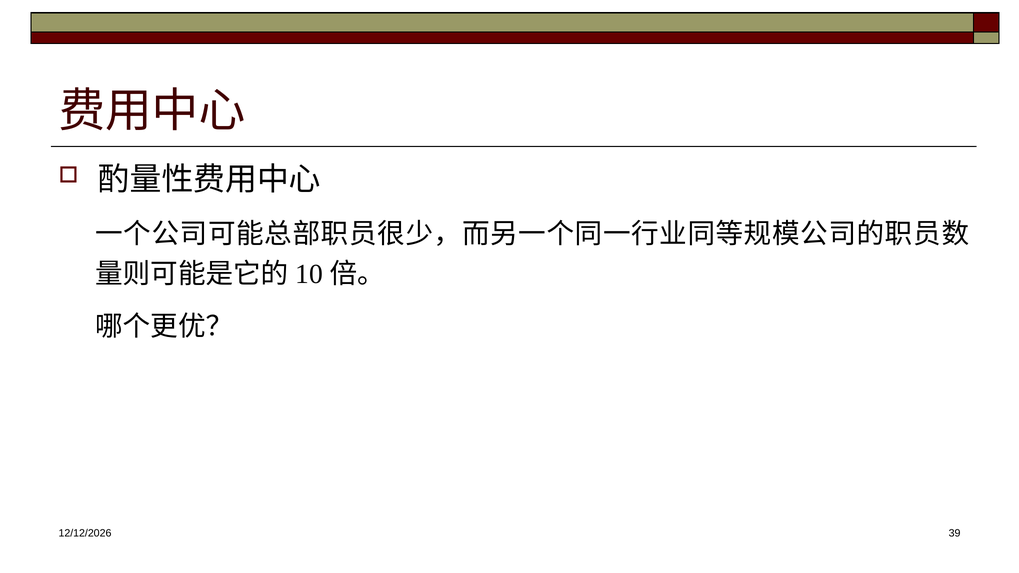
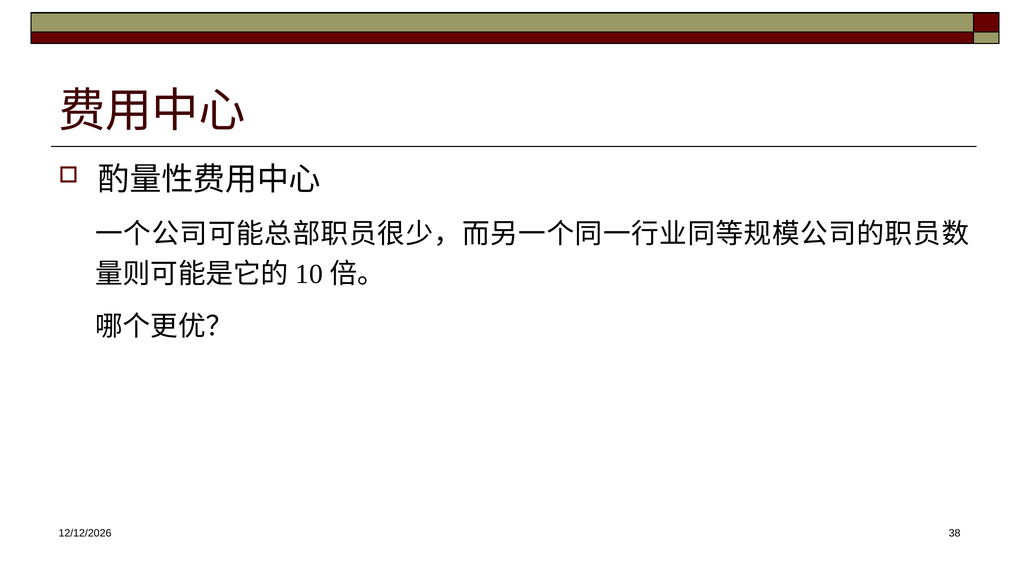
39: 39 -> 38
